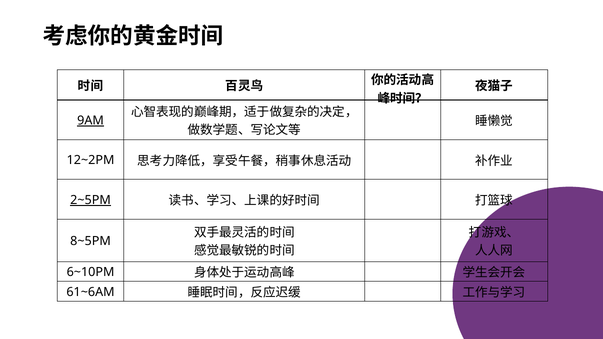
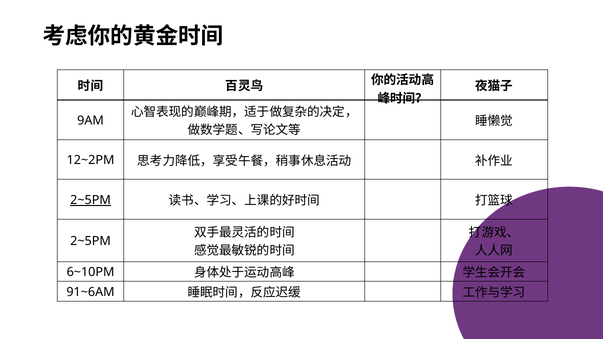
9AM underline: present -> none
8~5PM at (90, 241): 8~5PM -> 2~5PM
61~6AM: 61~6AM -> 91~6AM
